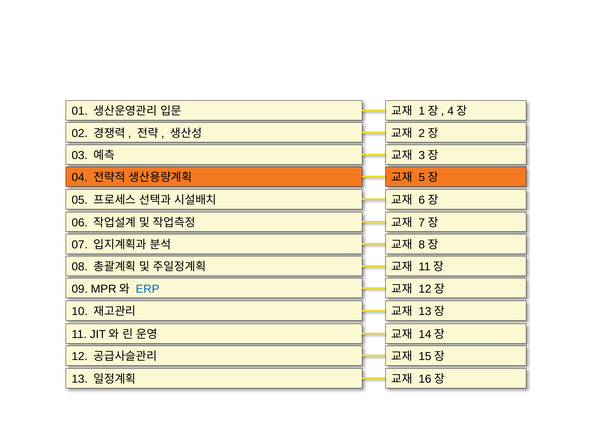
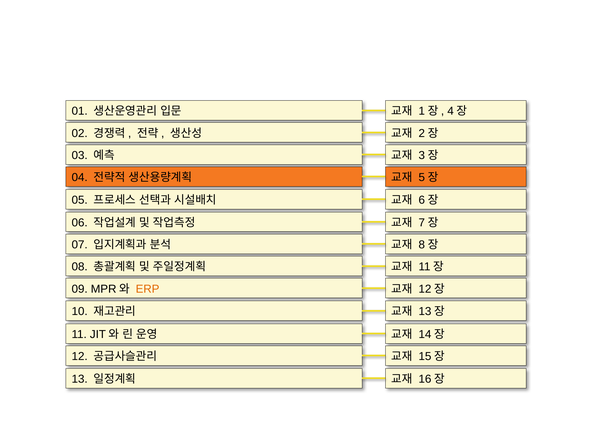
ERP colour: blue -> orange
